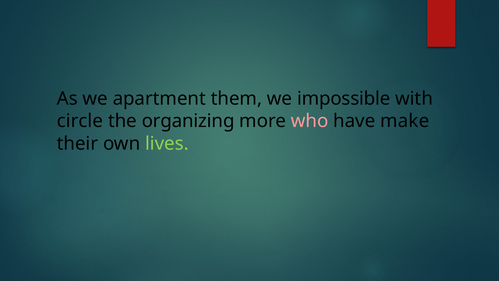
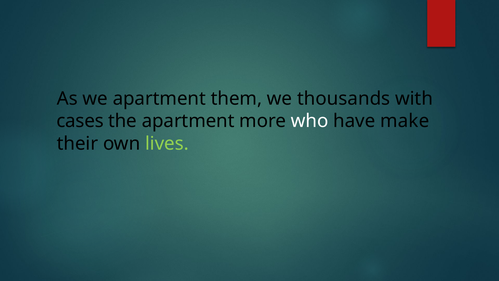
impossible: impossible -> thousands
circle: circle -> cases
the organizing: organizing -> apartment
who colour: pink -> white
